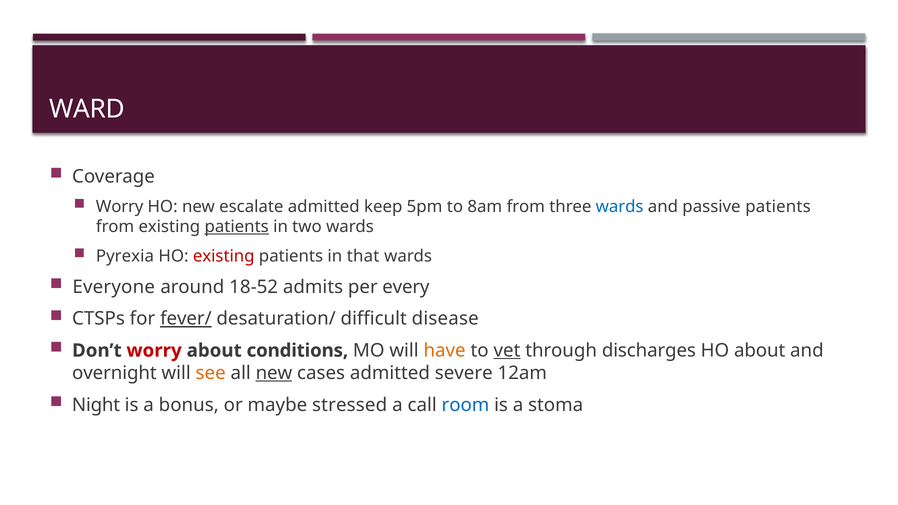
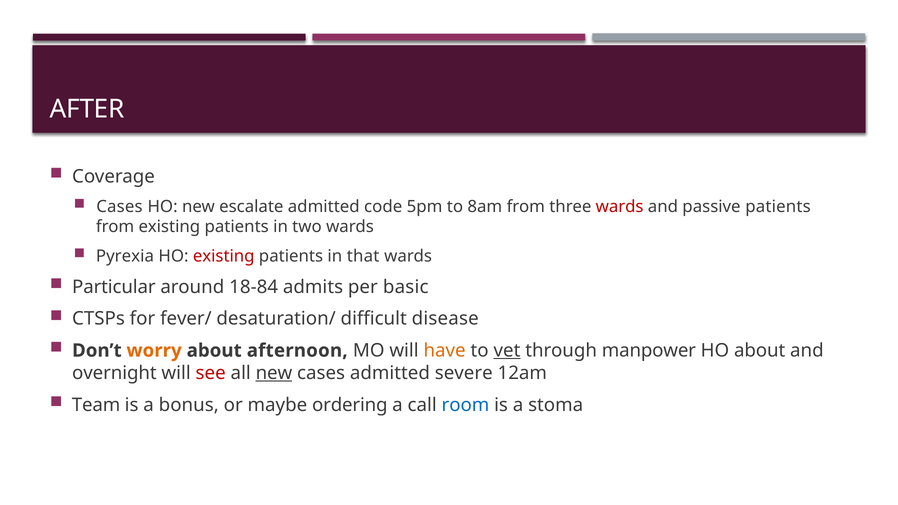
WARD: WARD -> AFTER
Worry at (120, 207): Worry -> Cases
keep: keep -> code
wards at (620, 207) colour: blue -> red
patients at (237, 227) underline: present -> none
Everyone: Everyone -> Particular
18-52: 18-52 -> 18-84
every: every -> basic
fever/ underline: present -> none
worry at (154, 351) colour: red -> orange
conditions: conditions -> afternoon
discharges: discharges -> manpower
see colour: orange -> red
Night: Night -> Team
stressed: stressed -> ordering
